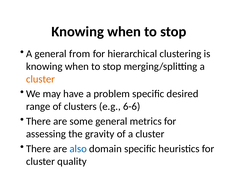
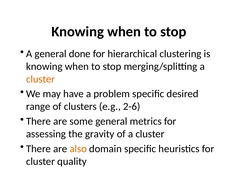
from: from -> done
6-6: 6-6 -> 2-6
also colour: blue -> orange
